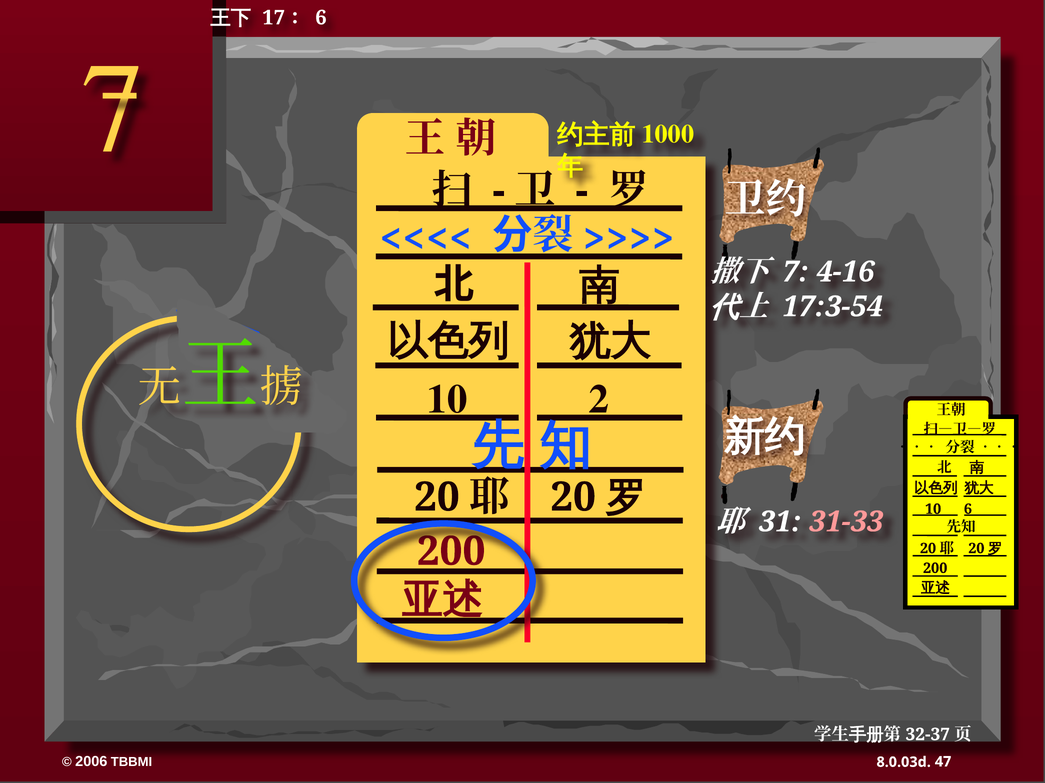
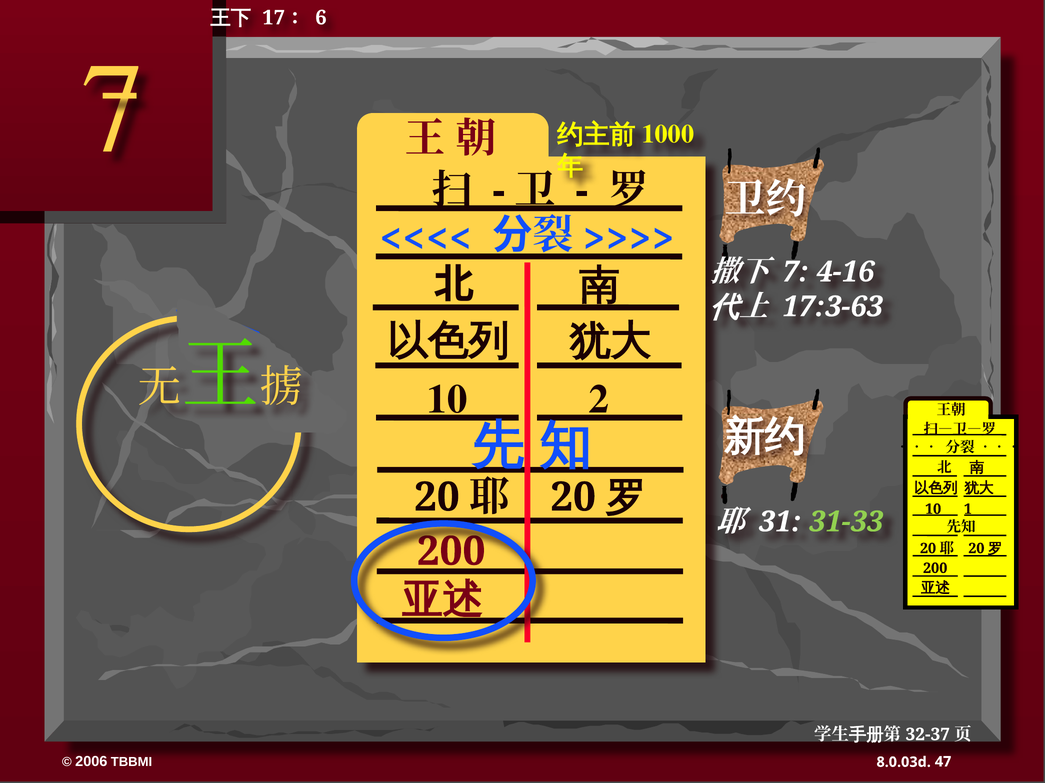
17:3-54: 17:3-54 -> 17:3-63
6: 6 -> 1
31-33 colour: pink -> light green
